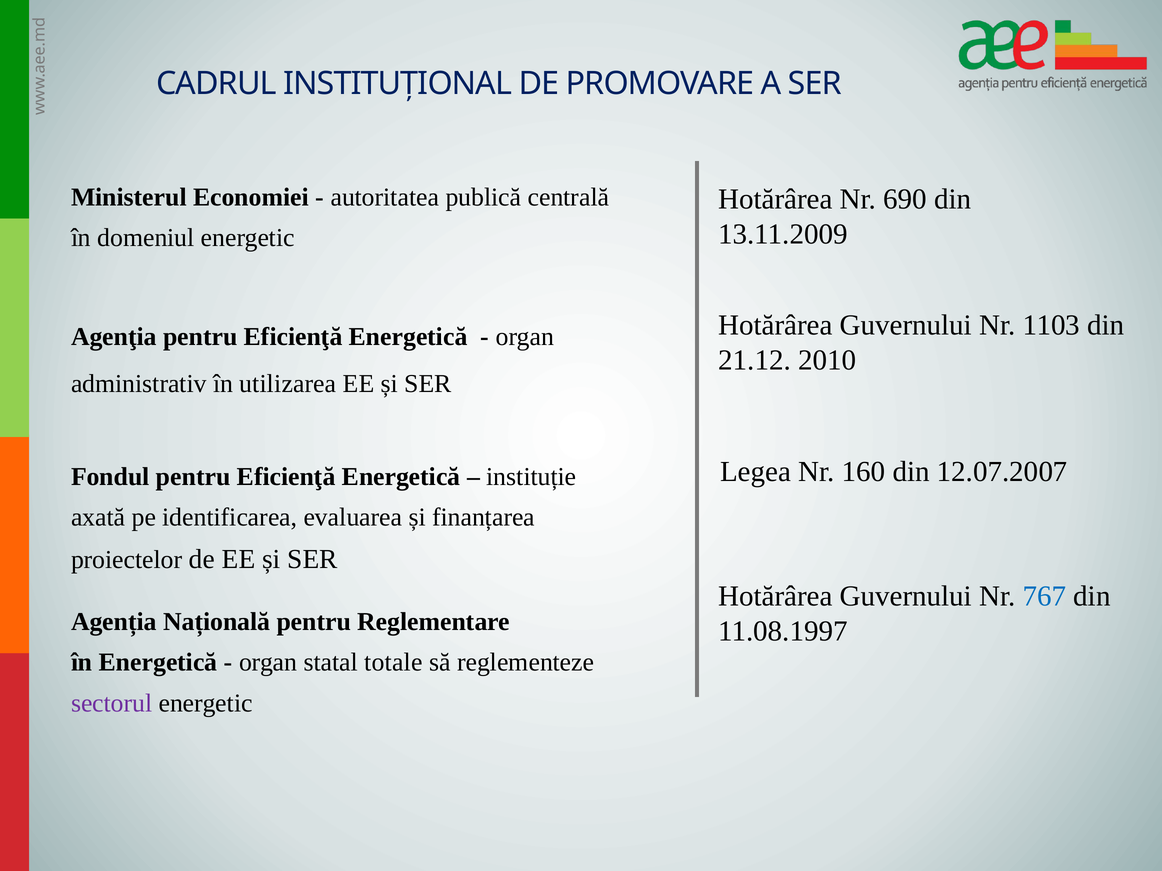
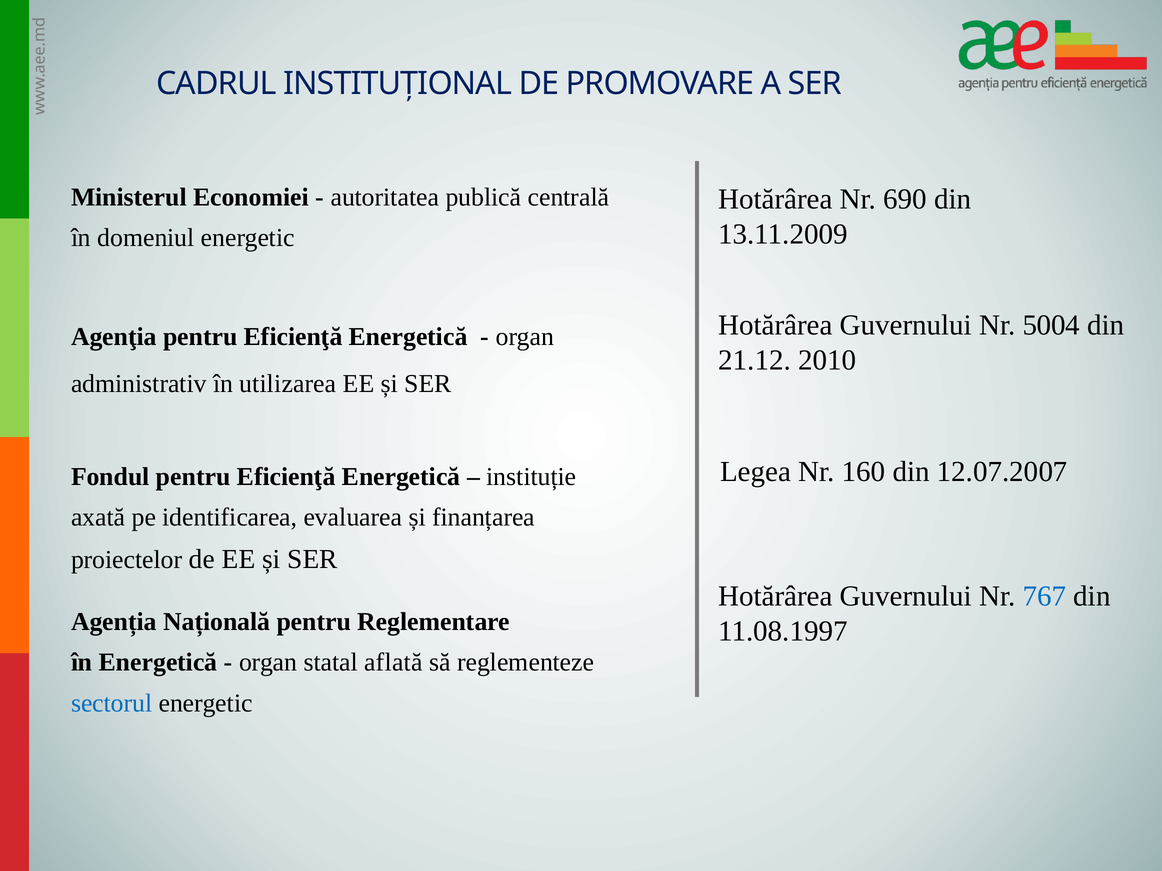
1103: 1103 -> 5004
totale: totale -> aflată
sectorul colour: purple -> blue
